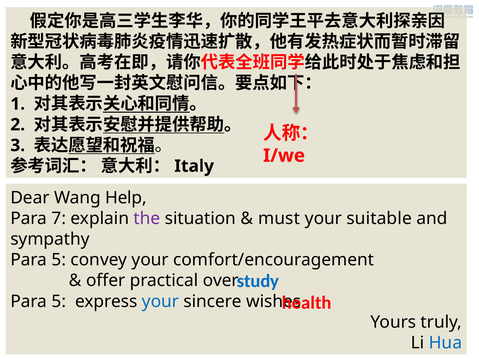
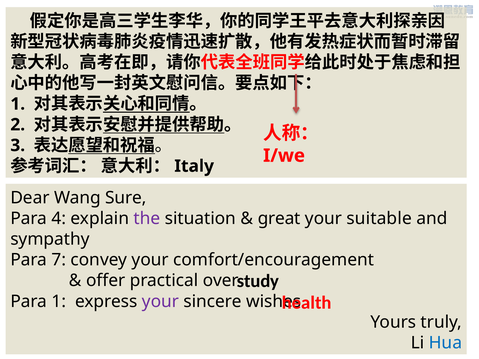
Help: Help -> Sure
7: 7 -> 4
must: must -> great
5 at (59, 260): 5 -> 7
study colour: blue -> black
5 at (59, 302): 5 -> 1
your at (160, 302) colour: blue -> purple
